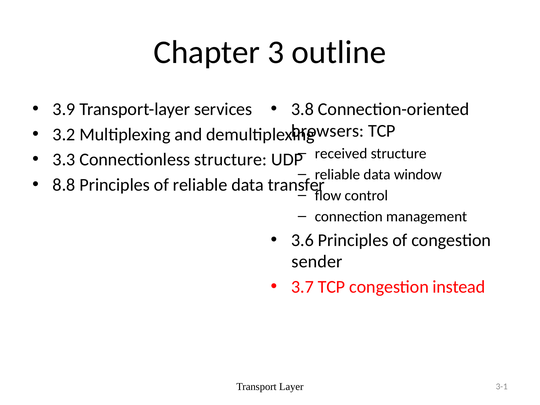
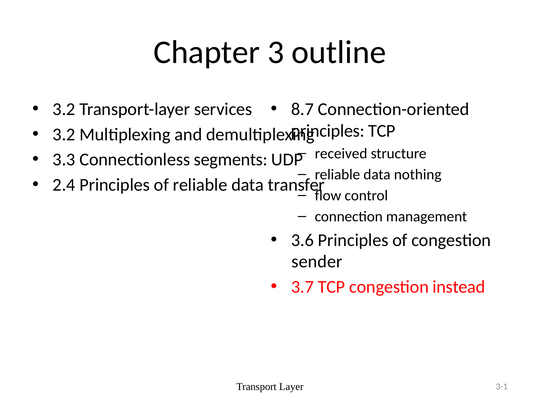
3.9 at (64, 109): 3.9 -> 3.2
3.8: 3.8 -> 8.7
browsers at (328, 131): browsers -> principles
Connectionless structure: structure -> segments
window: window -> nothing
8.8: 8.8 -> 2.4
